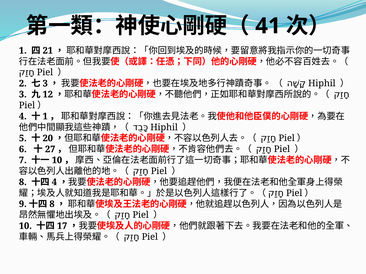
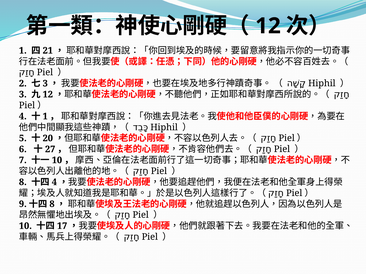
41: 41 -> 12
